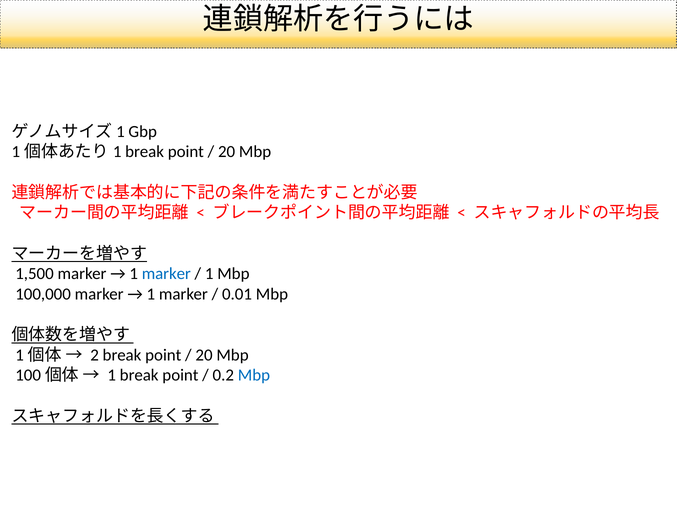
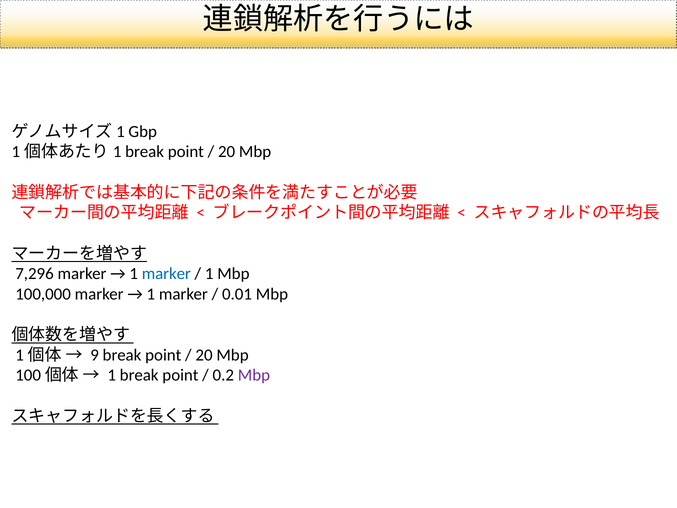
1,500: 1,500 -> 7,296
2: 2 -> 9
Mbp at (254, 375) colour: blue -> purple
